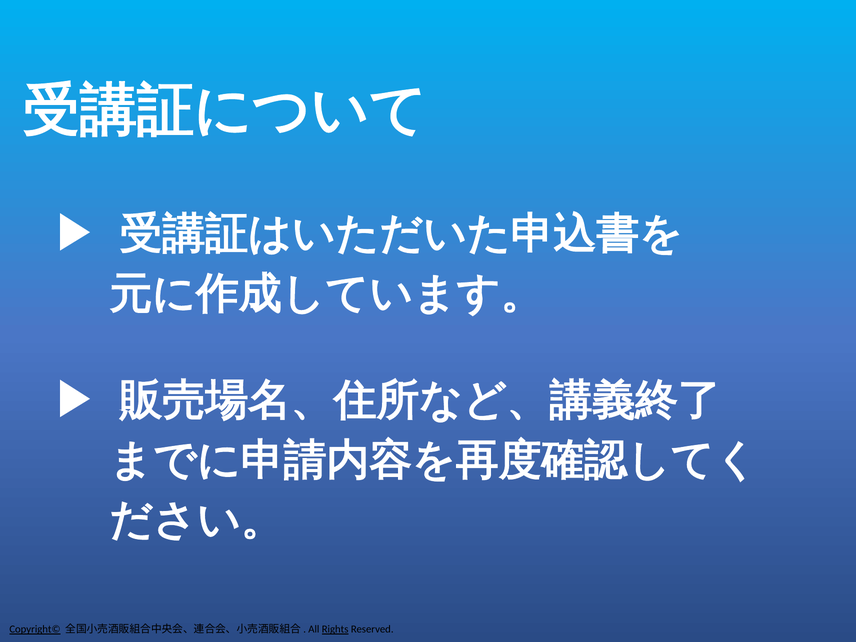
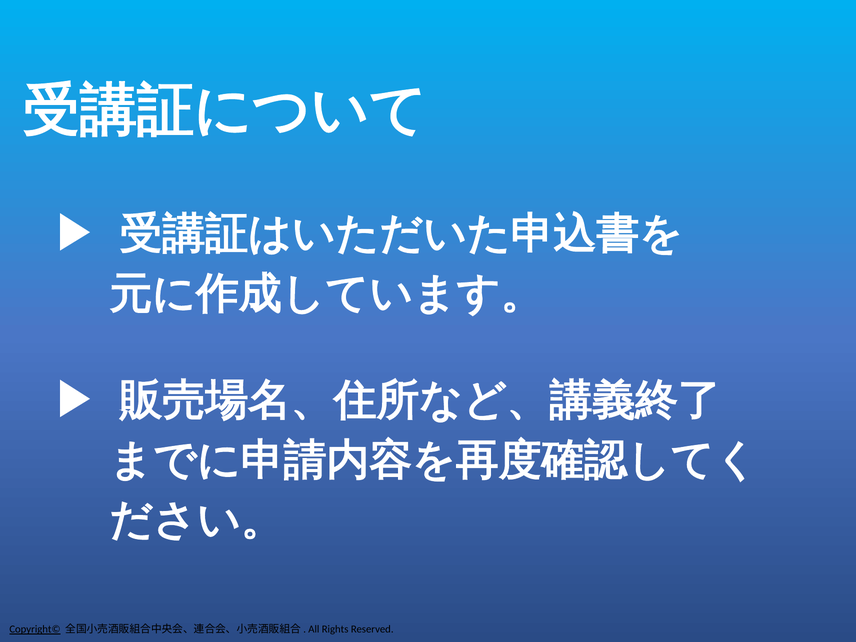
Rights underline: present -> none
